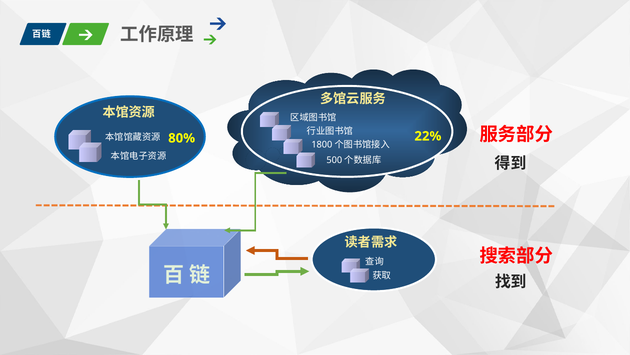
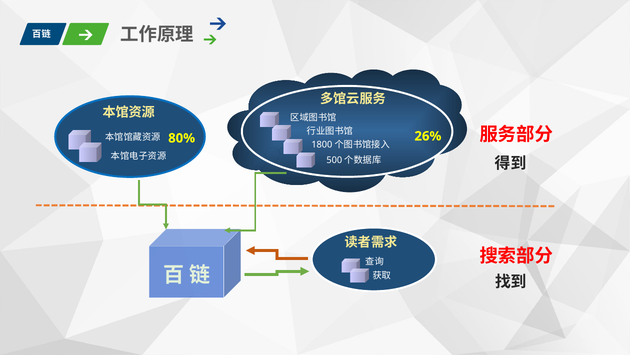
22%: 22% -> 26%
